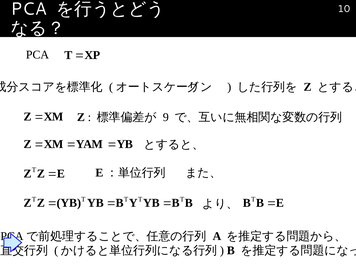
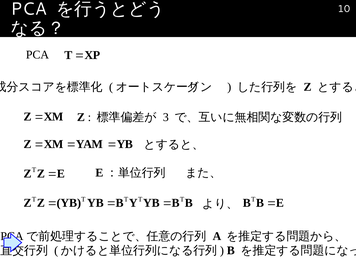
9: 9 -> 3
